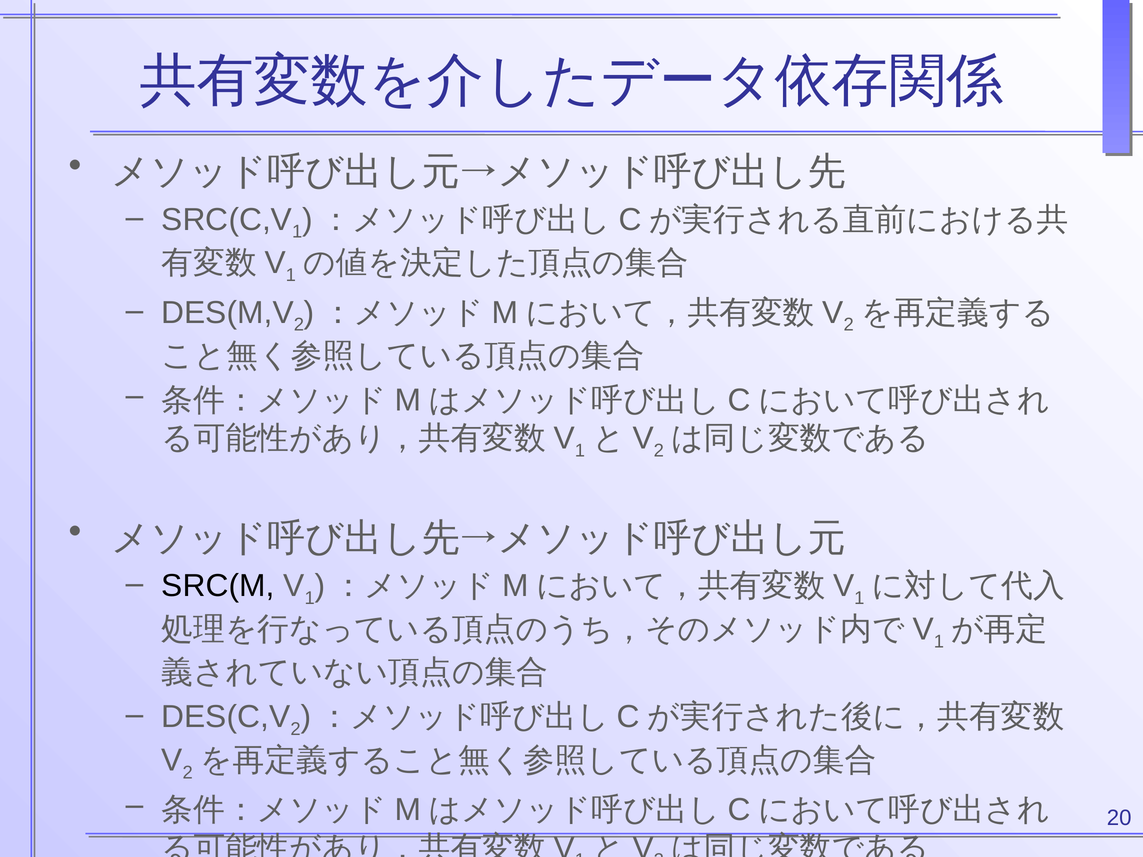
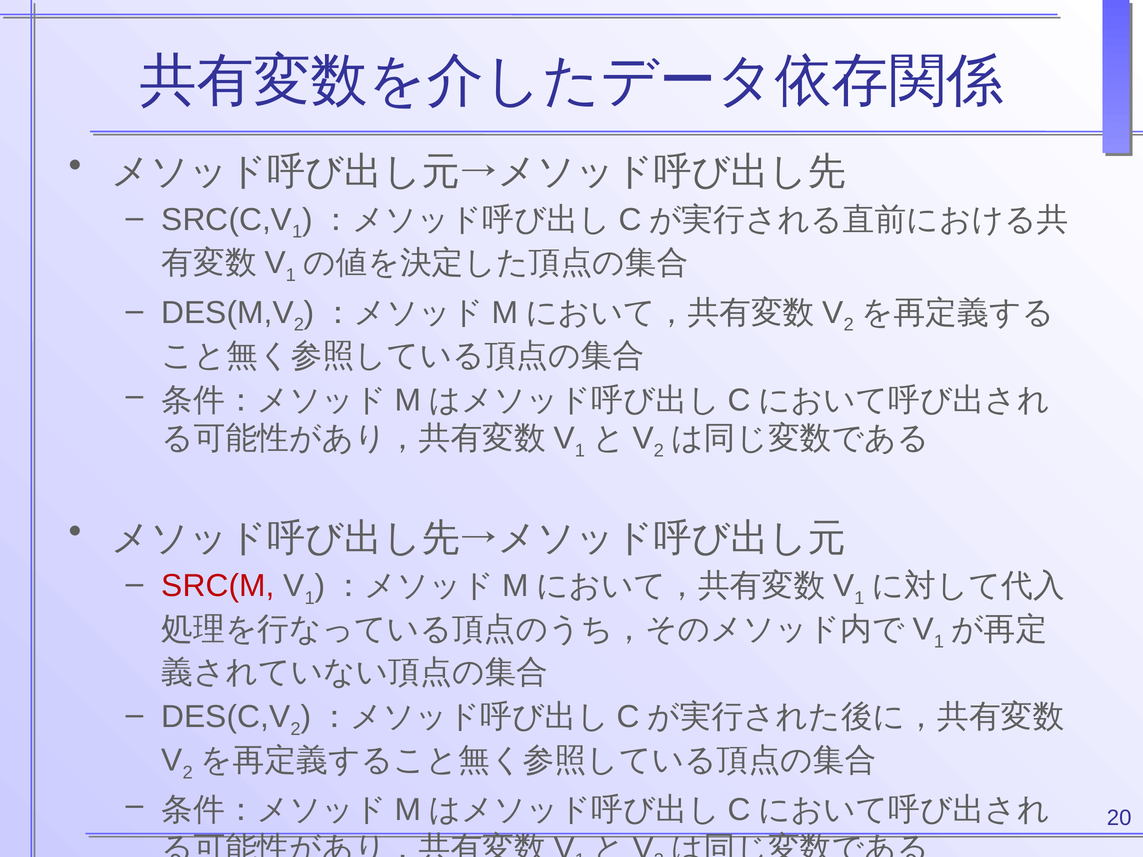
SRC(M colour: black -> red
